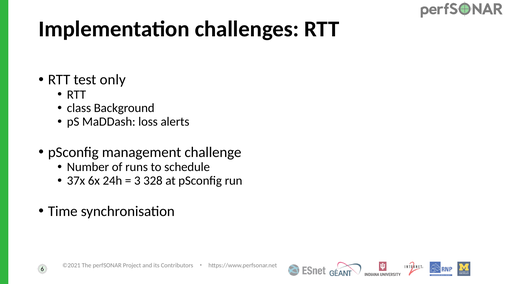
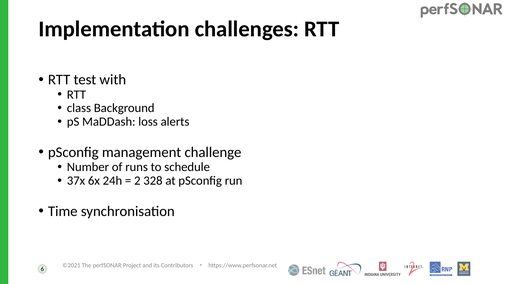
only: only -> with
3: 3 -> 2
